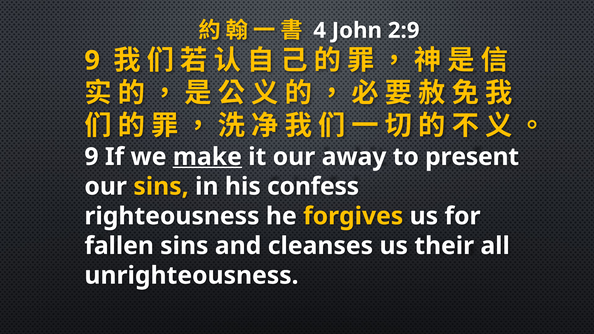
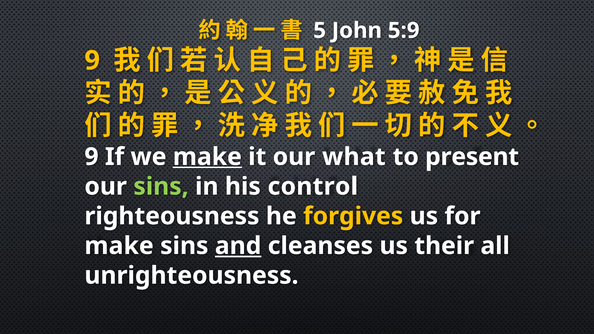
4: 4 -> 5
2:9: 2:9 -> 5:9
away: away -> what
sins at (161, 187) colour: yellow -> light green
confess: confess -> control
fallen at (119, 246): fallen -> make
and underline: none -> present
